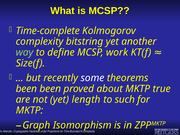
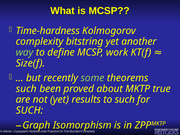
Time-complete: Time-complete -> Time-hardness
some colour: white -> light green
been at (26, 89): been -> such
length: length -> results
MKTP at (29, 110): MKTP -> SUCH
